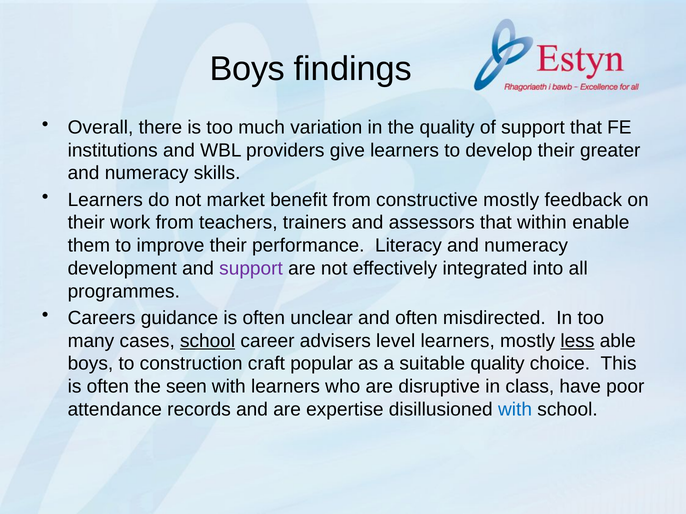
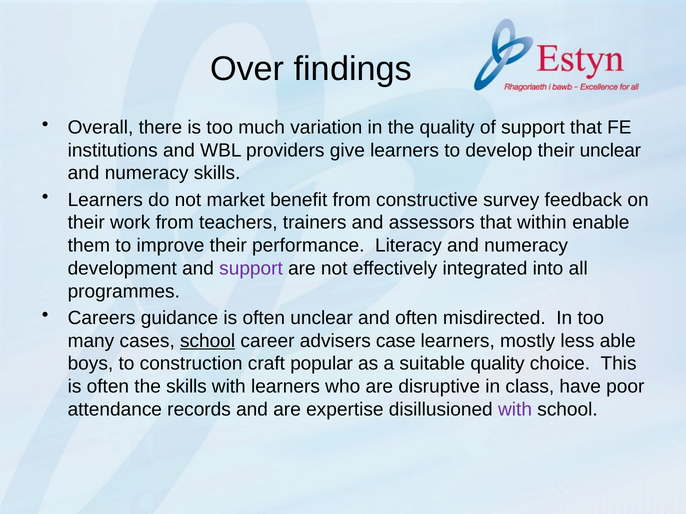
Boys at (247, 69): Boys -> Over
their greater: greater -> unclear
constructive mostly: mostly -> survey
level: level -> case
less underline: present -> none
the seen: seen -> skills
with at (515, 410) colour: blue -> purple
